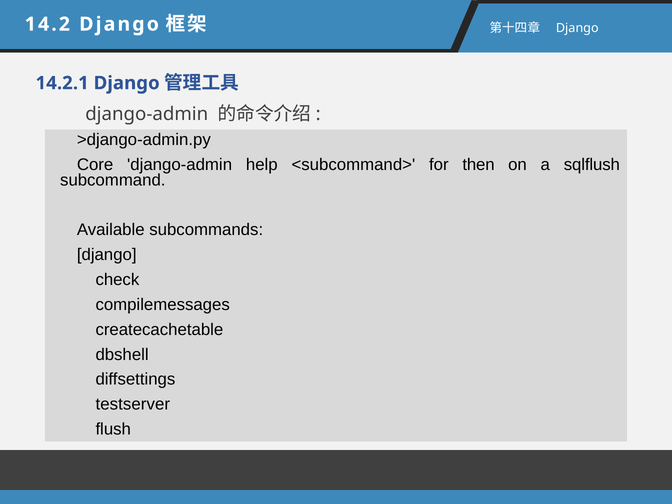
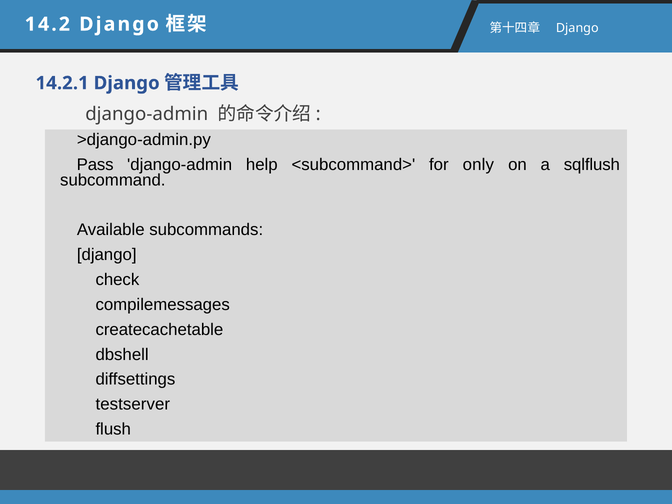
Core: Core -> Pass
then: then -> only
